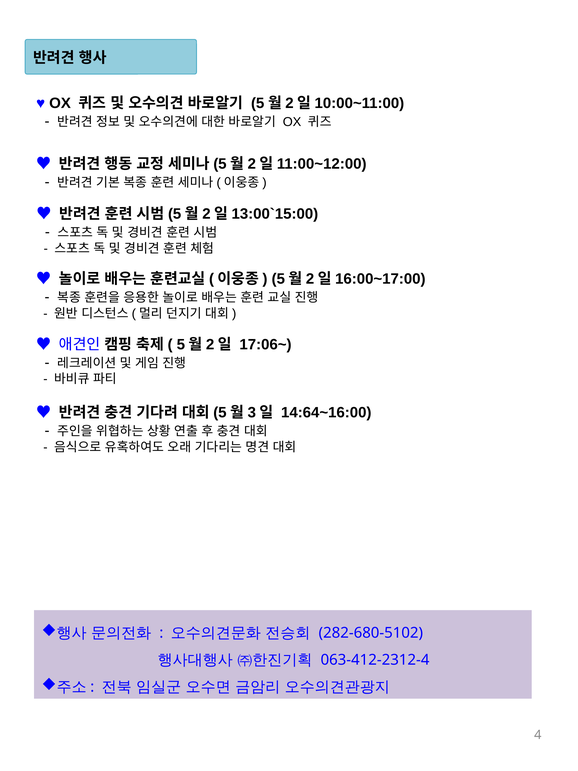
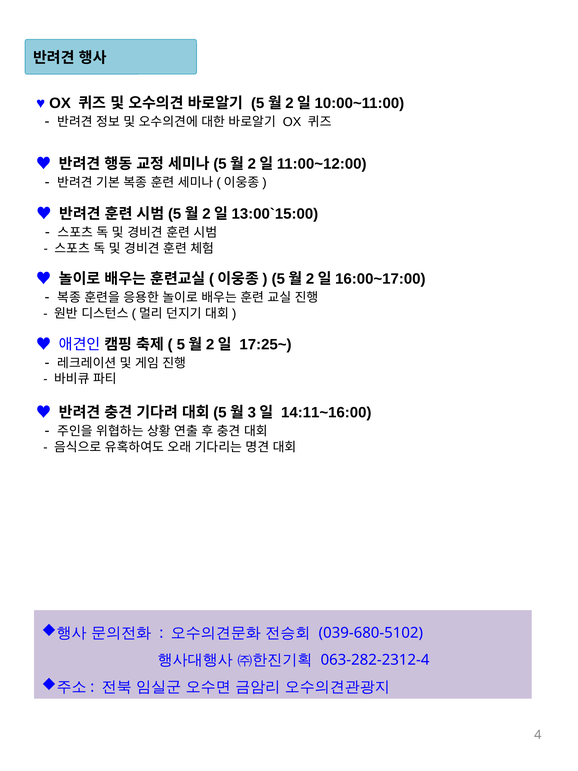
17:06~: 17:06~ -> 17:25~
14:64~16:00: 14:64~16:00 -> 14:11~16:00
282-680-5102: 282-680-5102 -> 039-680-5102
063-412-2312-4: 063-412-2312-4 -> 063-282-2312-4
